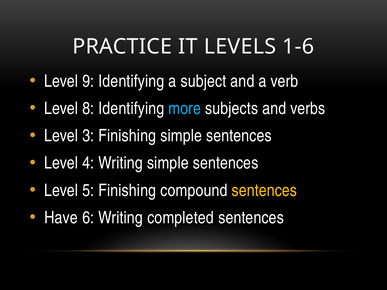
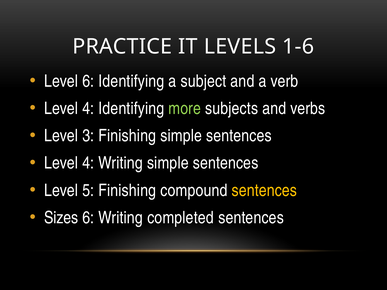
Level 9: 9 -> 6
8 at (88, 109): 8 -> 4
more colour: light blue -> light green
Have: Have -> Sizes
